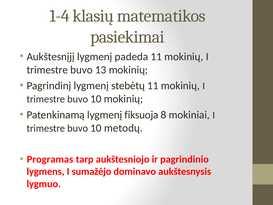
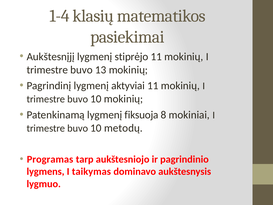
padeda: padeda -> stiprėjo
stebėtų: stebėtų -> aktyviai
sumažėjo: sumažėjo -> taikymas
